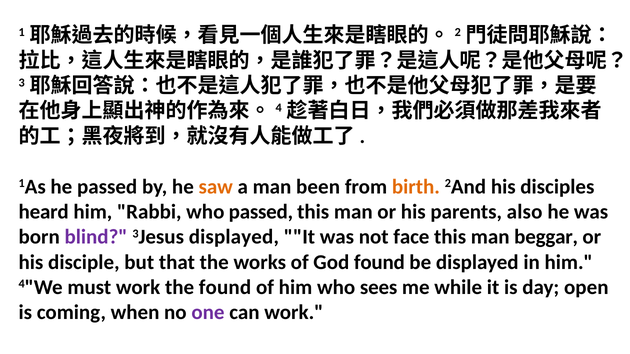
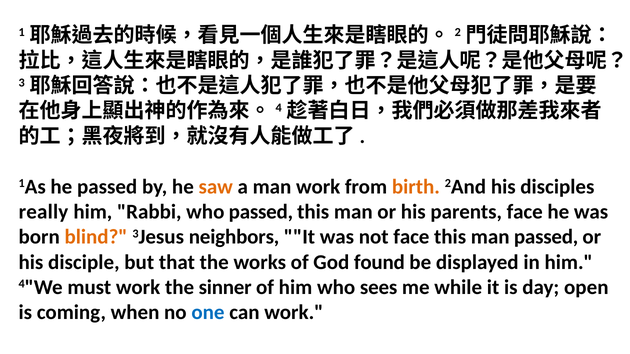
man been: been -> work
heard: heard -> really
parents also: also -> face
blind colour: purple -> orange
3Jesus displayed: displayed -> neighbors
man beggar: beggar -> passed
the found: found -> sinner
one colour: purple -> blue
